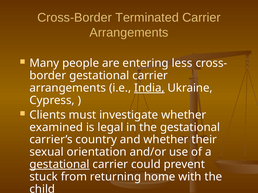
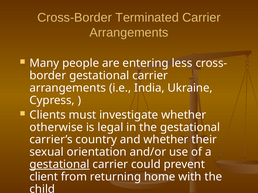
India underline: present -> none
examined: examined -> otherwise
stuck: stuck -> client
